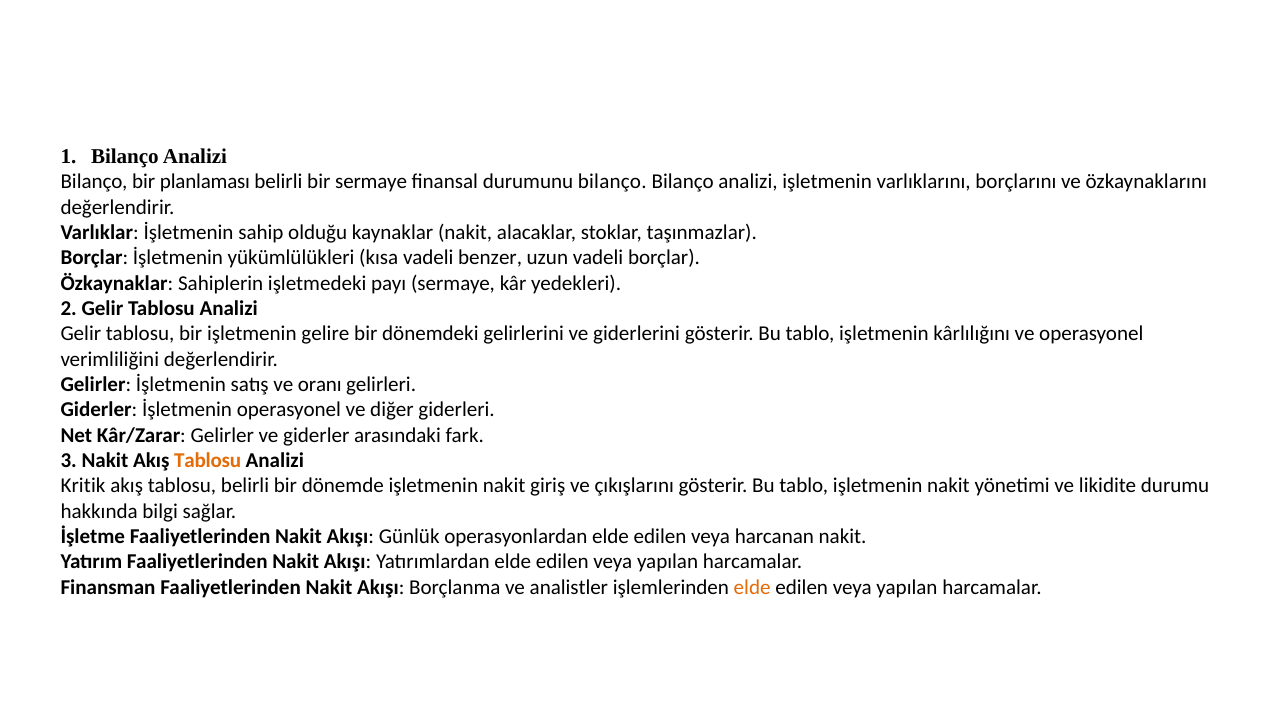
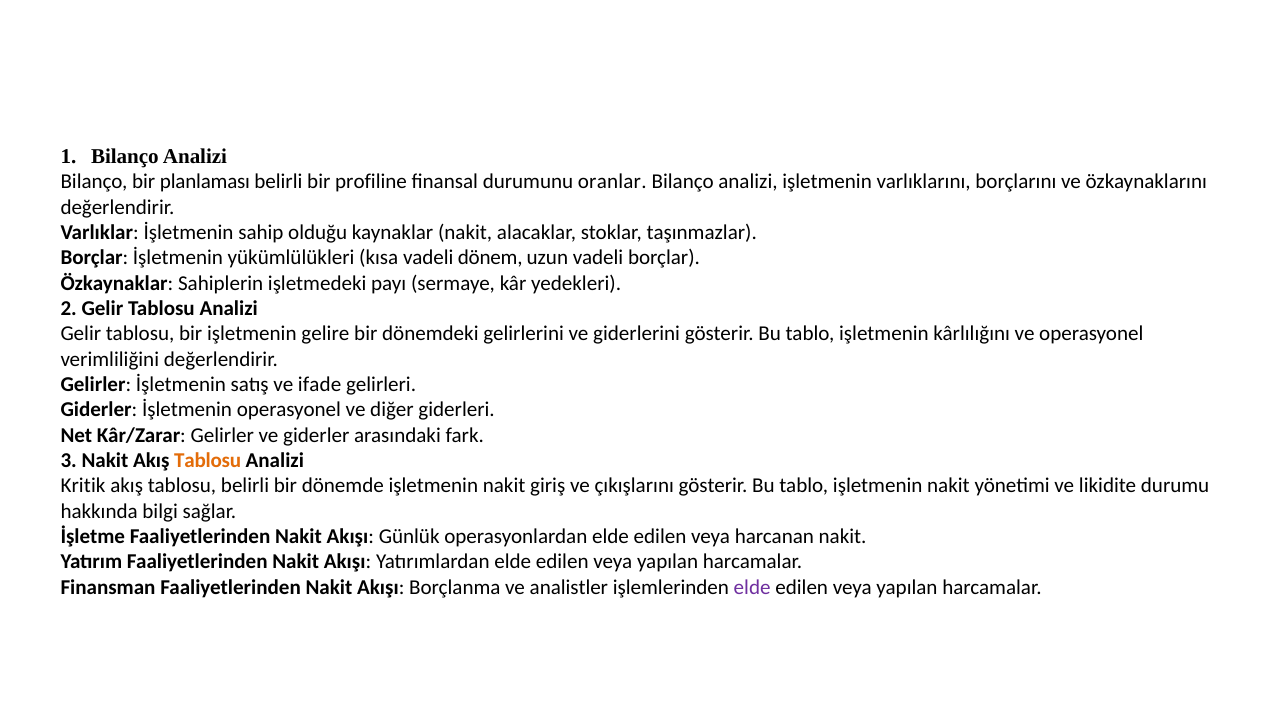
bir sermaye: sermaye -> profiline
durumunu bilanço: bilanço -> oranlar
benzer: benzer -> dönem
oranı: oranı -> ifade
elde at (752, 587) colour: orange -> purple
